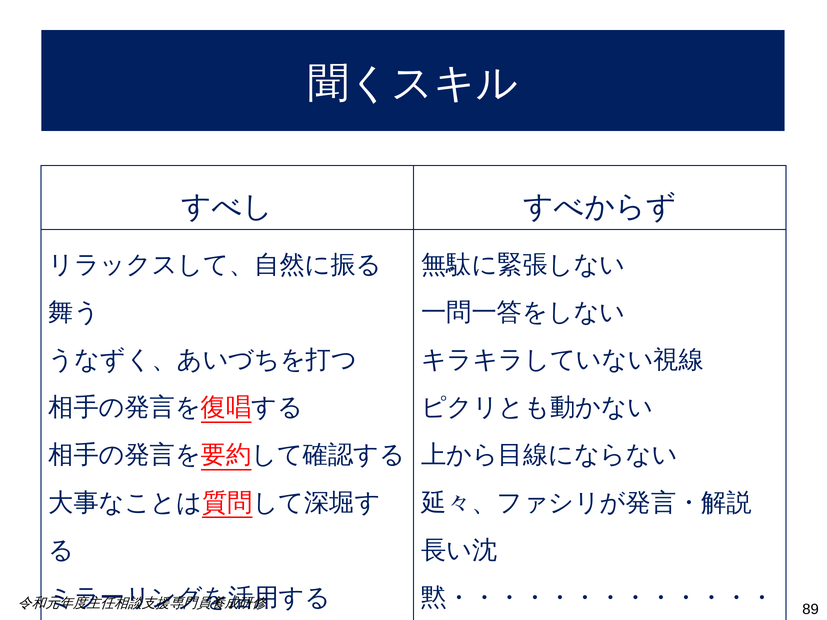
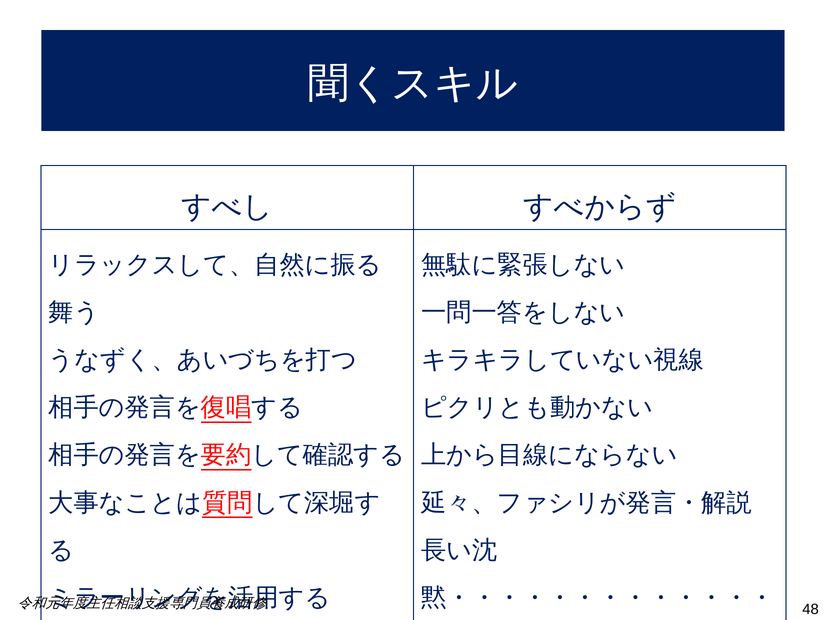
89: 89 -> 48
